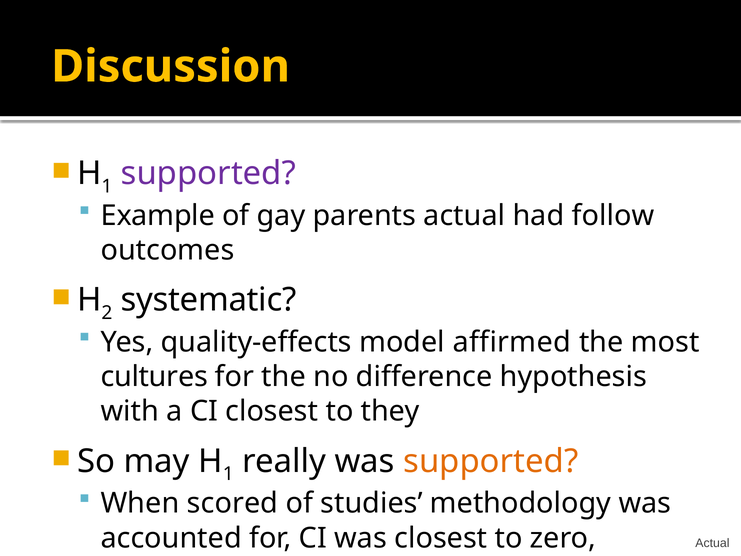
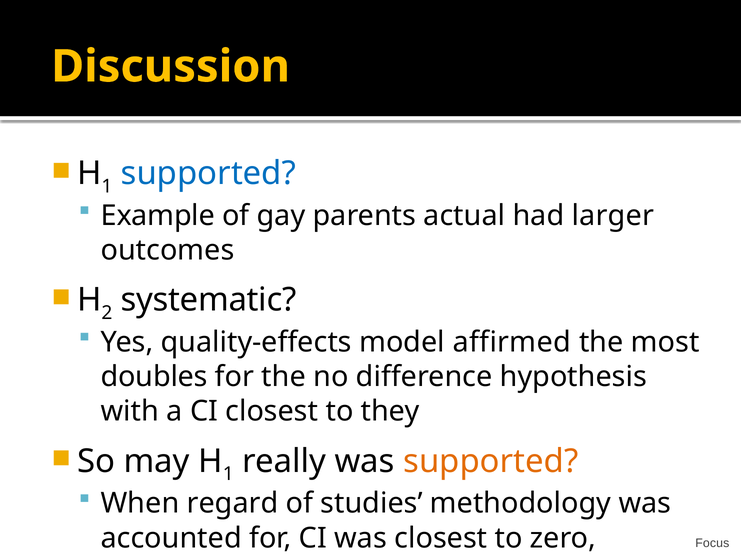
supported at (208, 173) colour: purple -> blue
follow: follow -> larger
cultures: cultures -> doubles
scored: scored -> regard
Actual at (712, 543): Actual -> Focus
